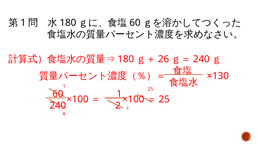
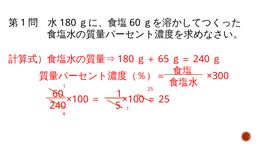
26: 26 -> 65
×130: ×130 -> ×300
2: 2 -> 5
